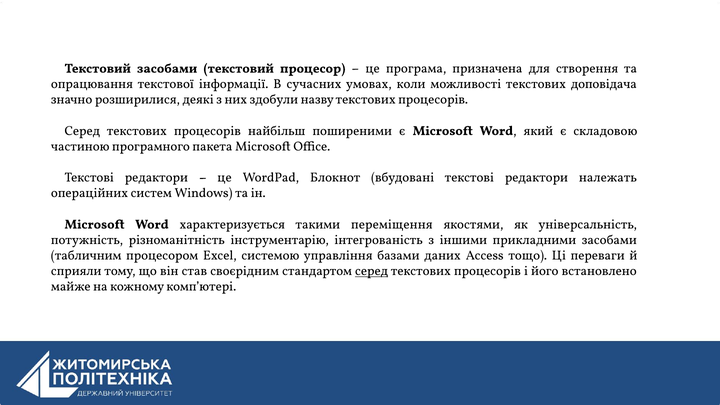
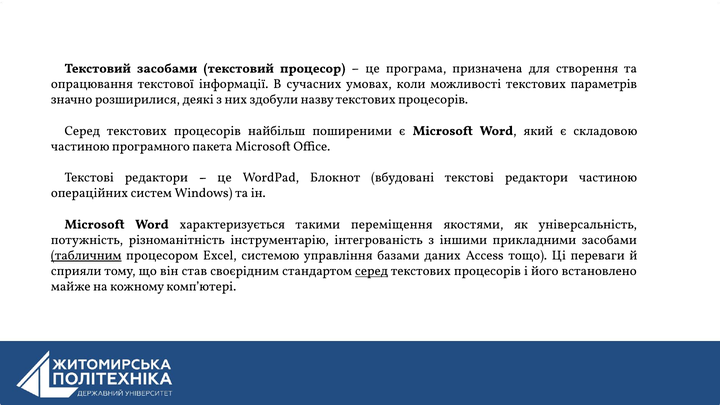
доповідача: доповідача -> параметрів
редактори належать: належать -> частиною
табличним underline: none -> present
